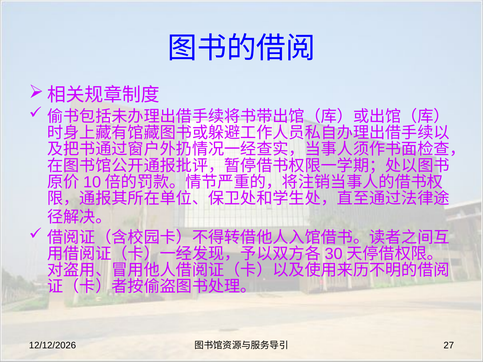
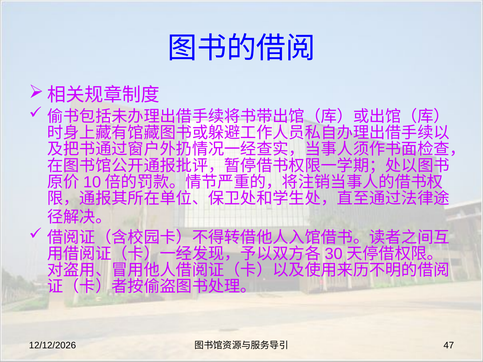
27: 27 -> 47
